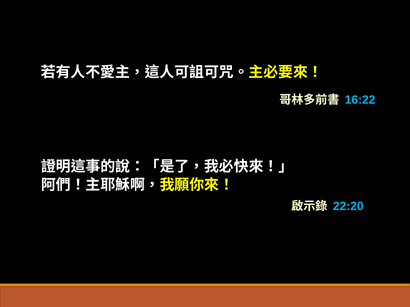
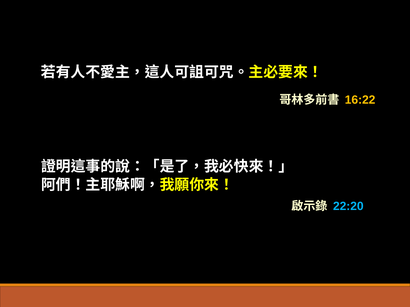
16:22 colour: light blue -> yellow
